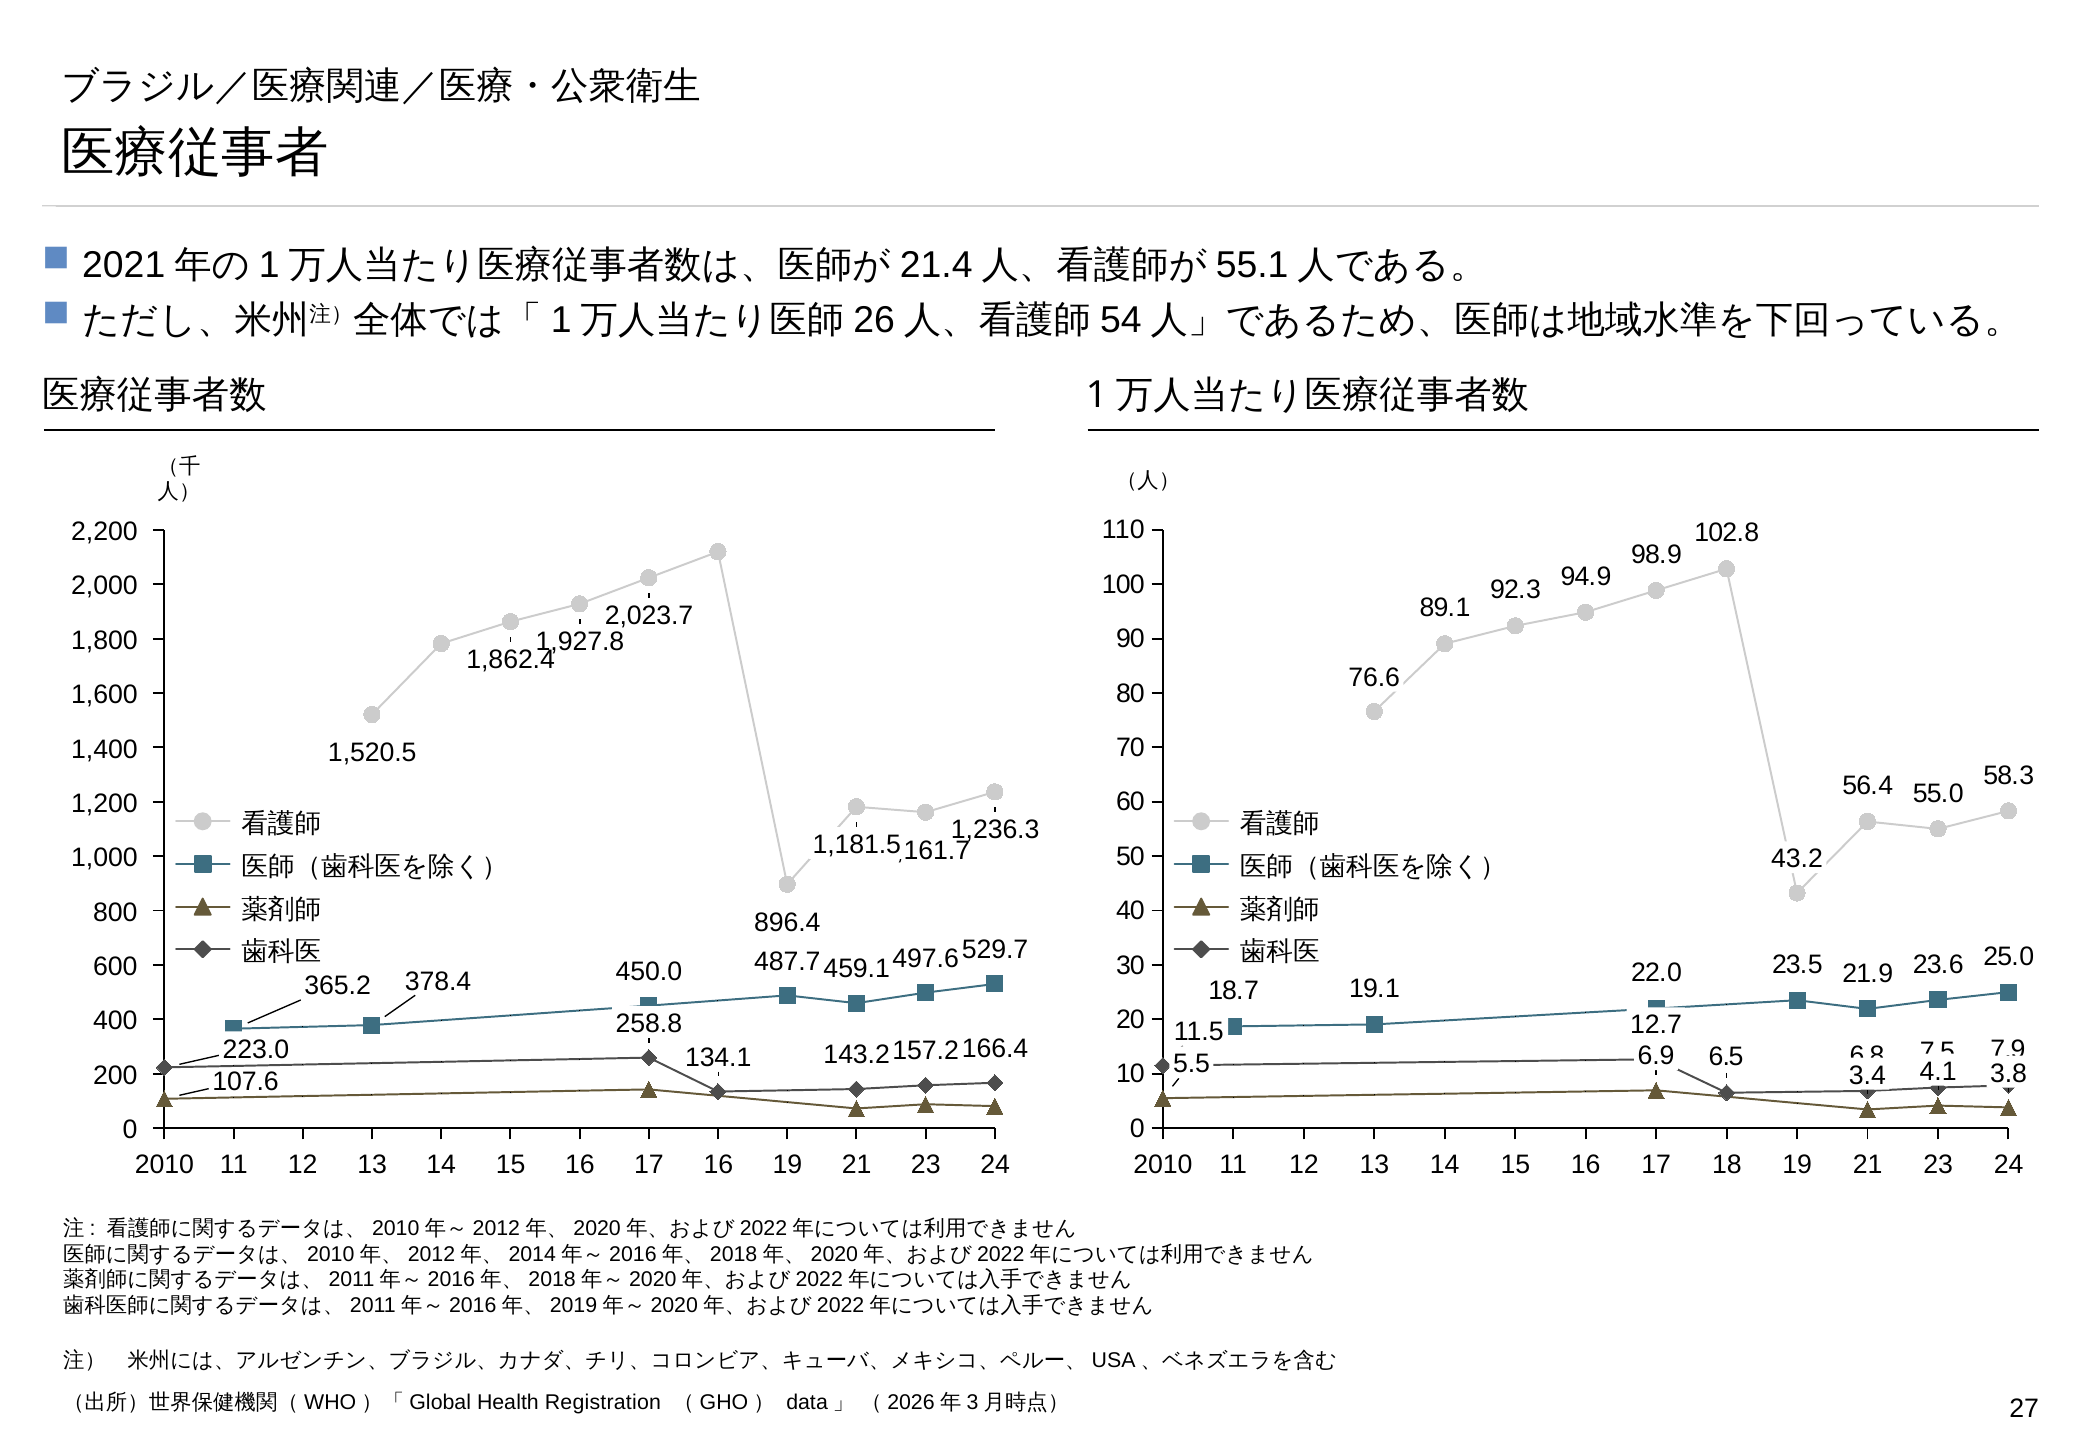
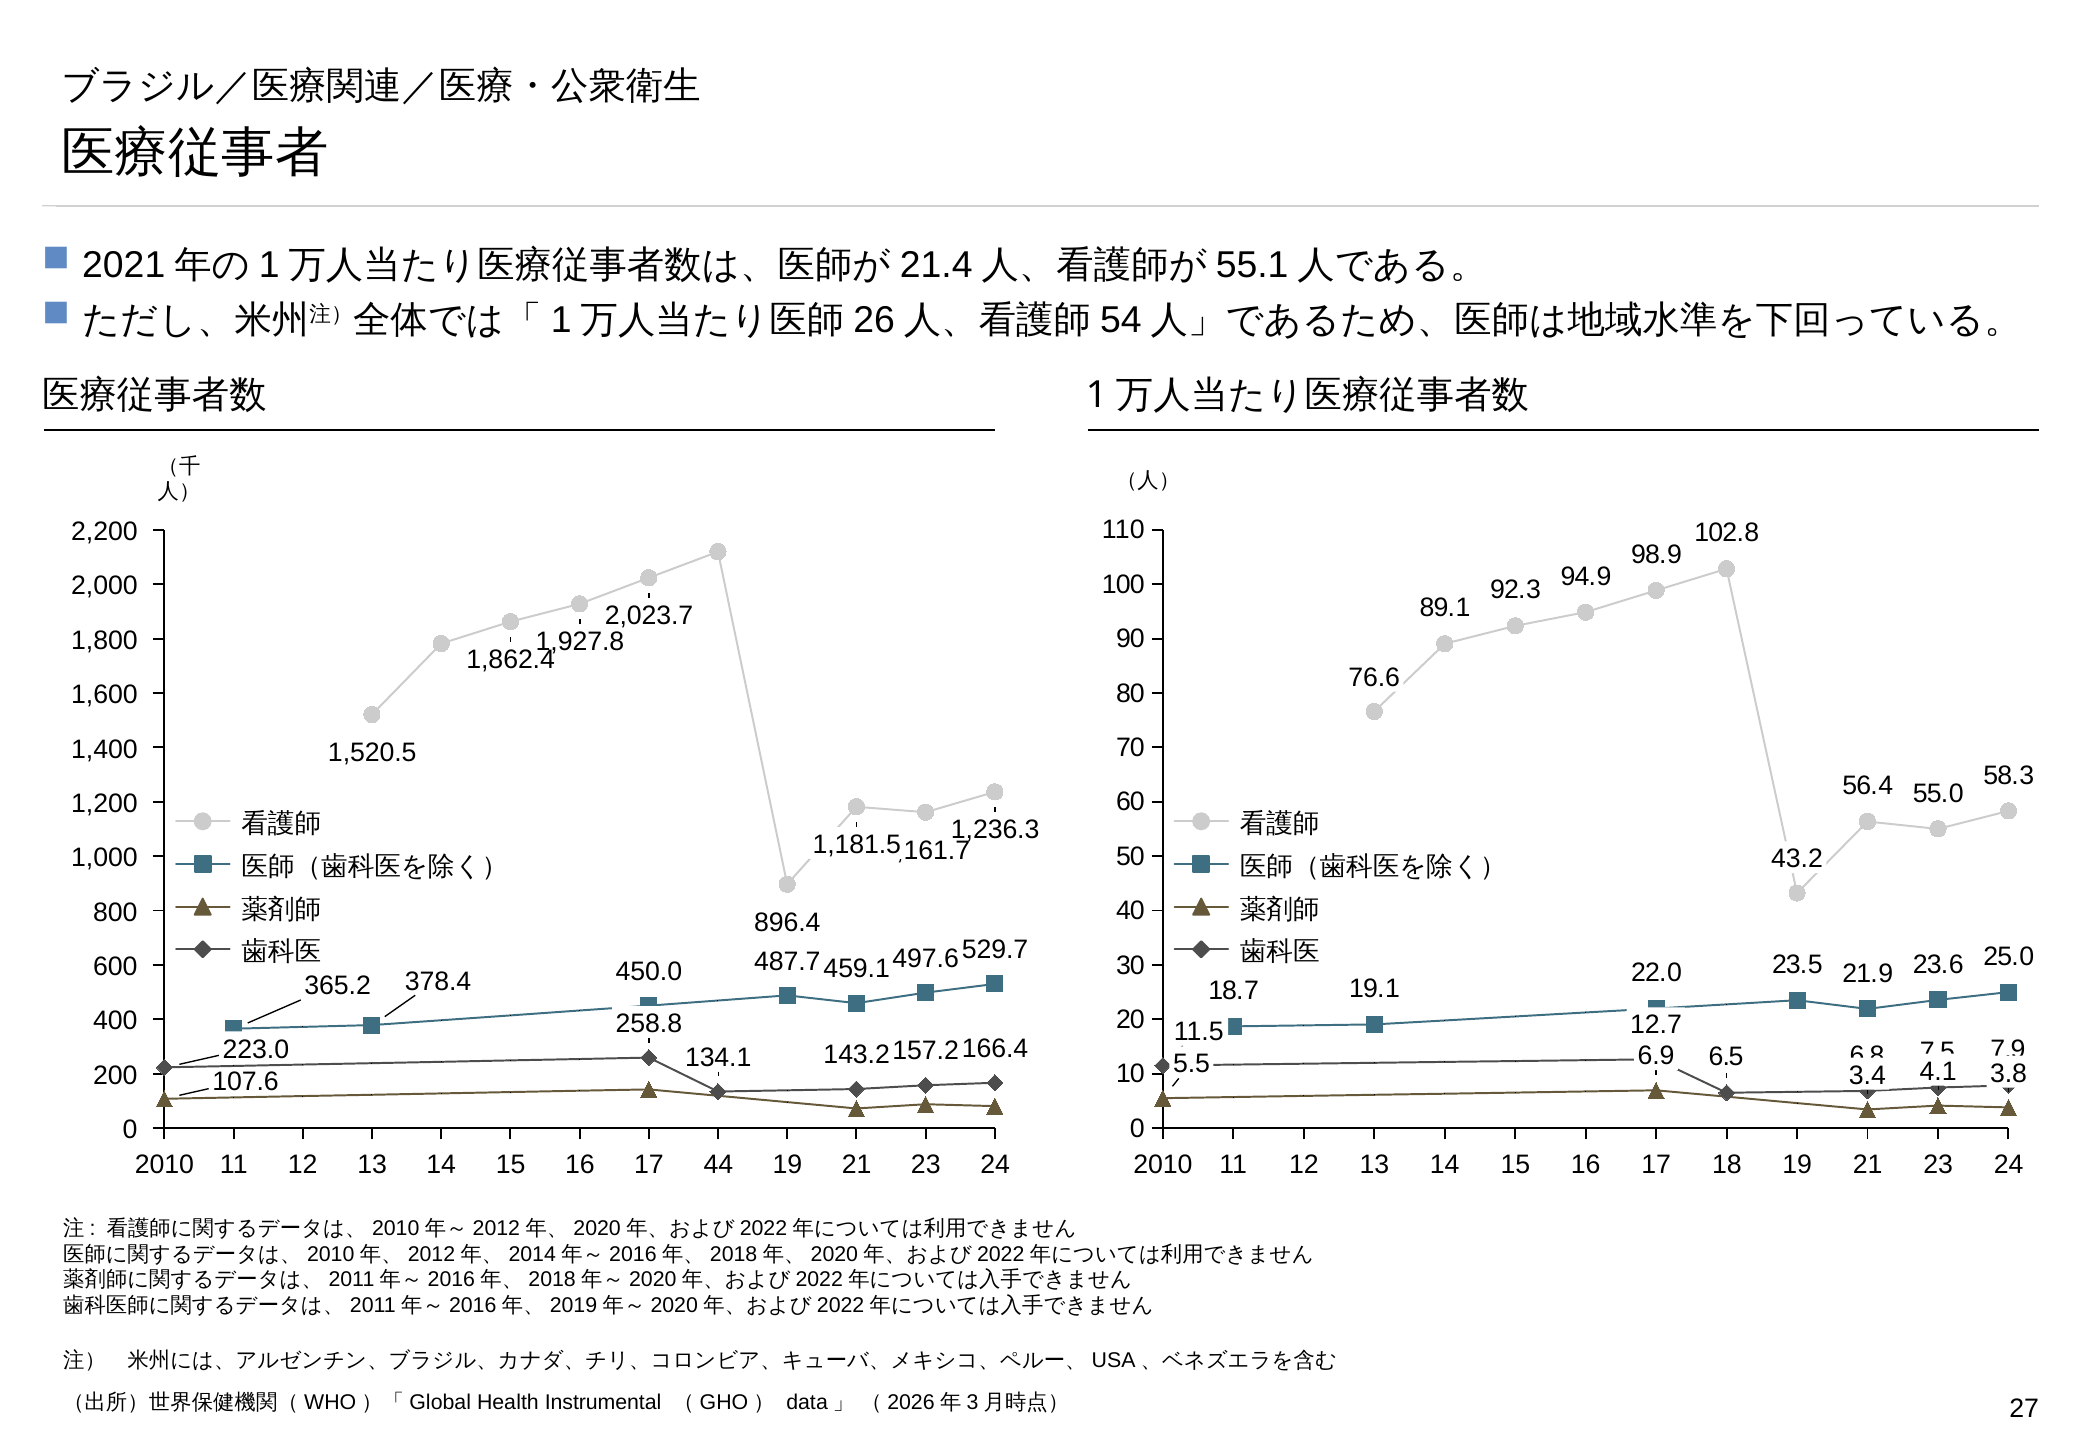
2010 16: 16 -> 44
Registration: Registration -> Instrumental
